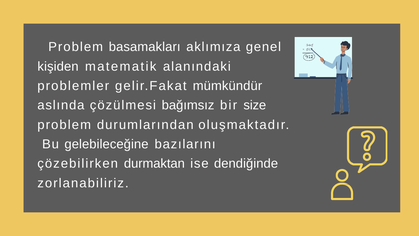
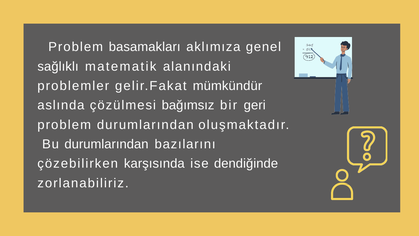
kişiden: kişiden -> sağlıklı
size: size -> geri
Bu gelebileceğine: gelebileceğine -> durumlarından
durmaktan: durmaktan -> karşısında
